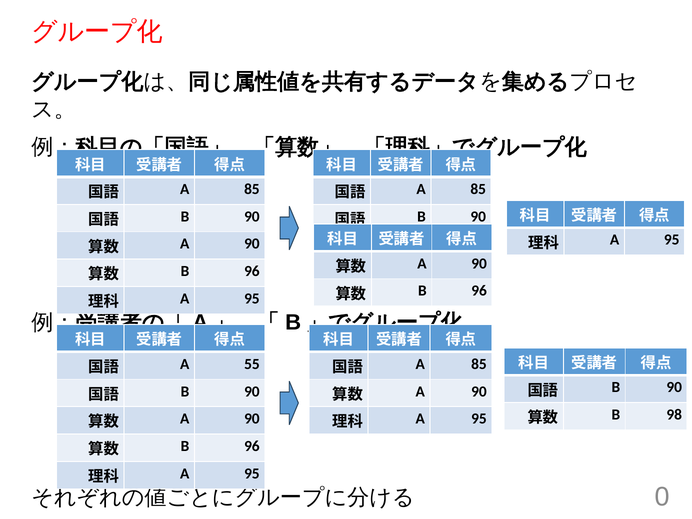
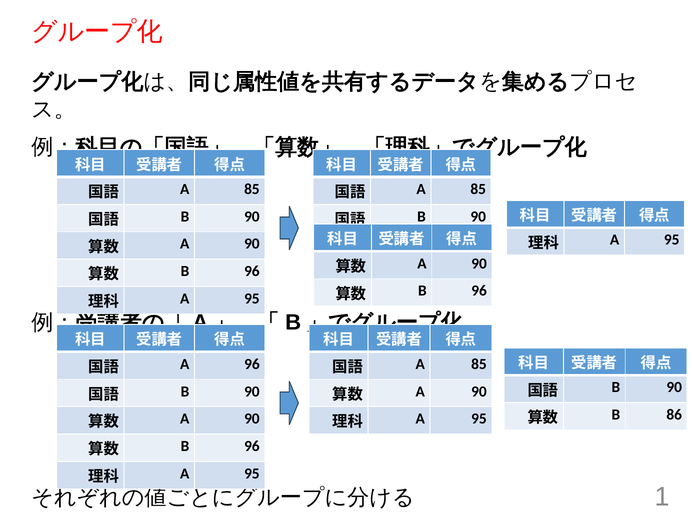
A 55: 55 -> 96
98: 98 -> 86
0: 0 -> 1
